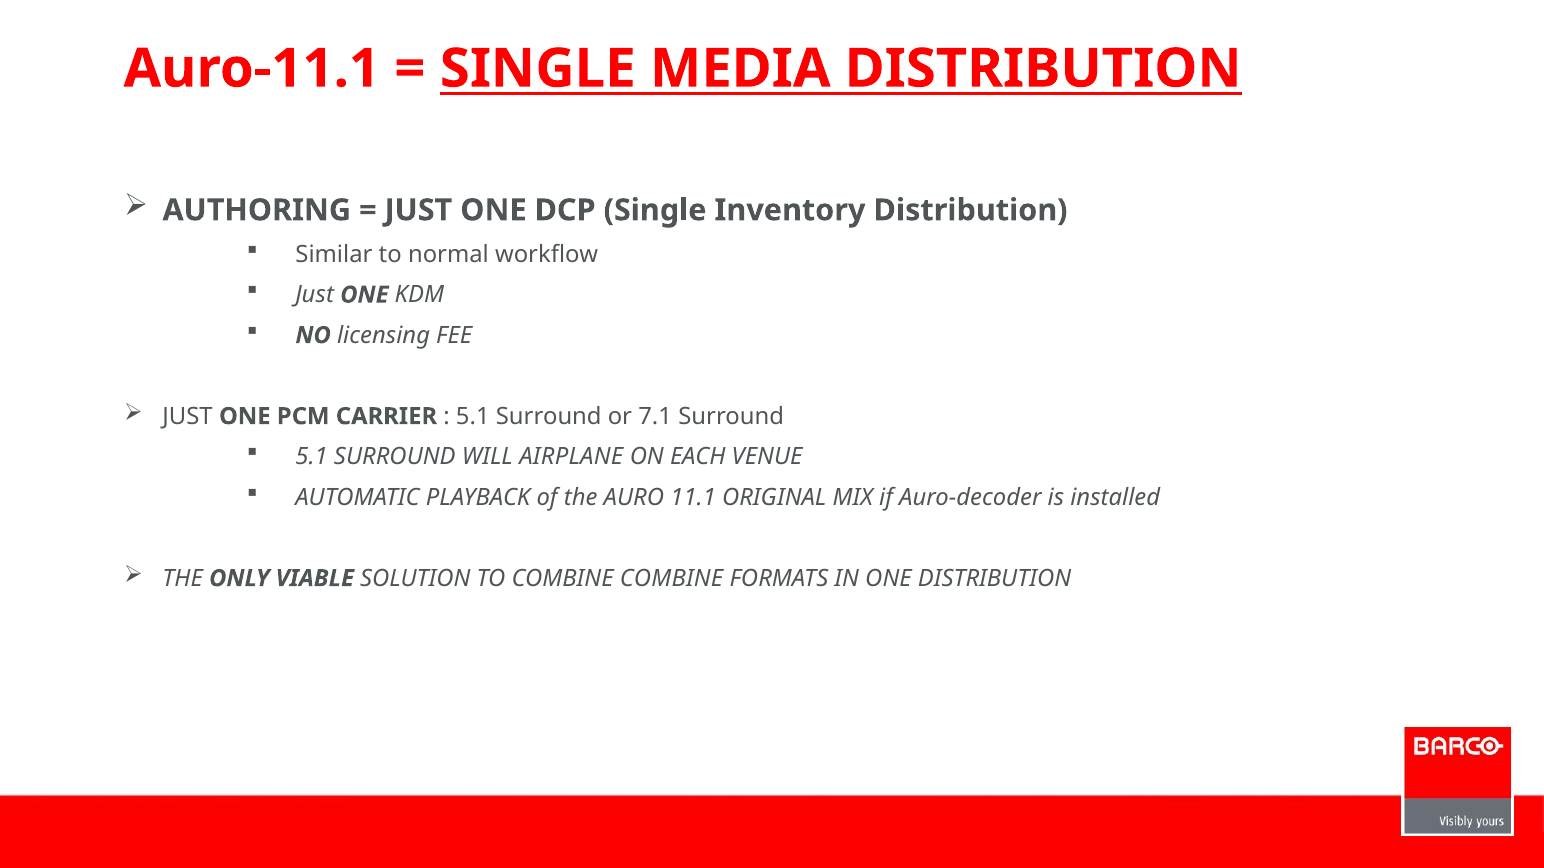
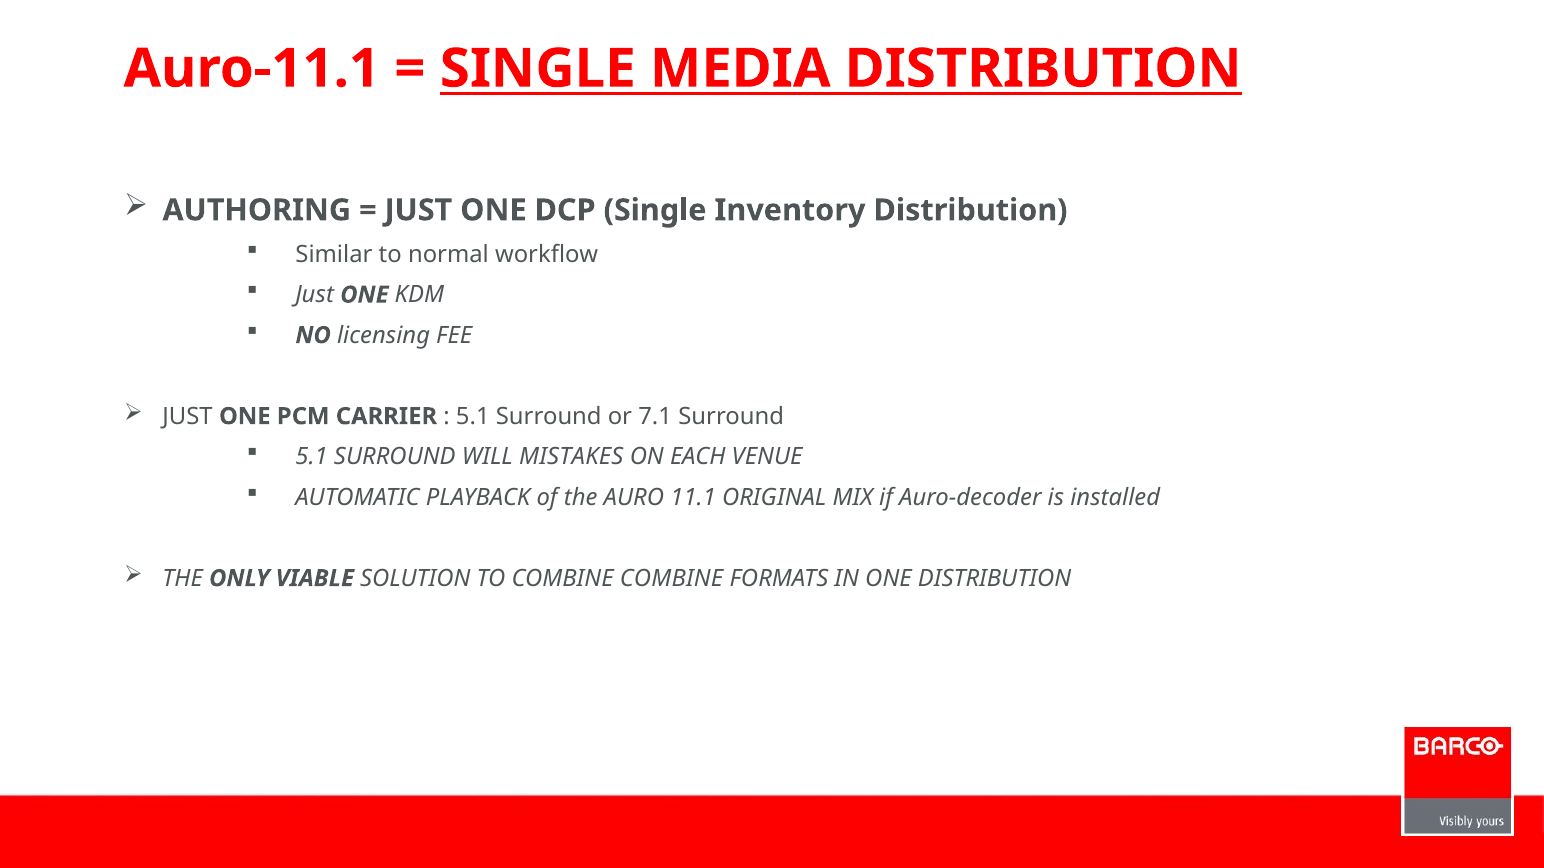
AIRPLANE: AIRPLANE -> MISTAKES
